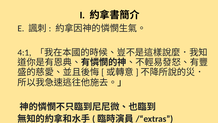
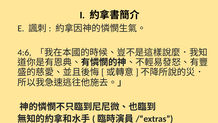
4:1: 4:1 -> 4:6
